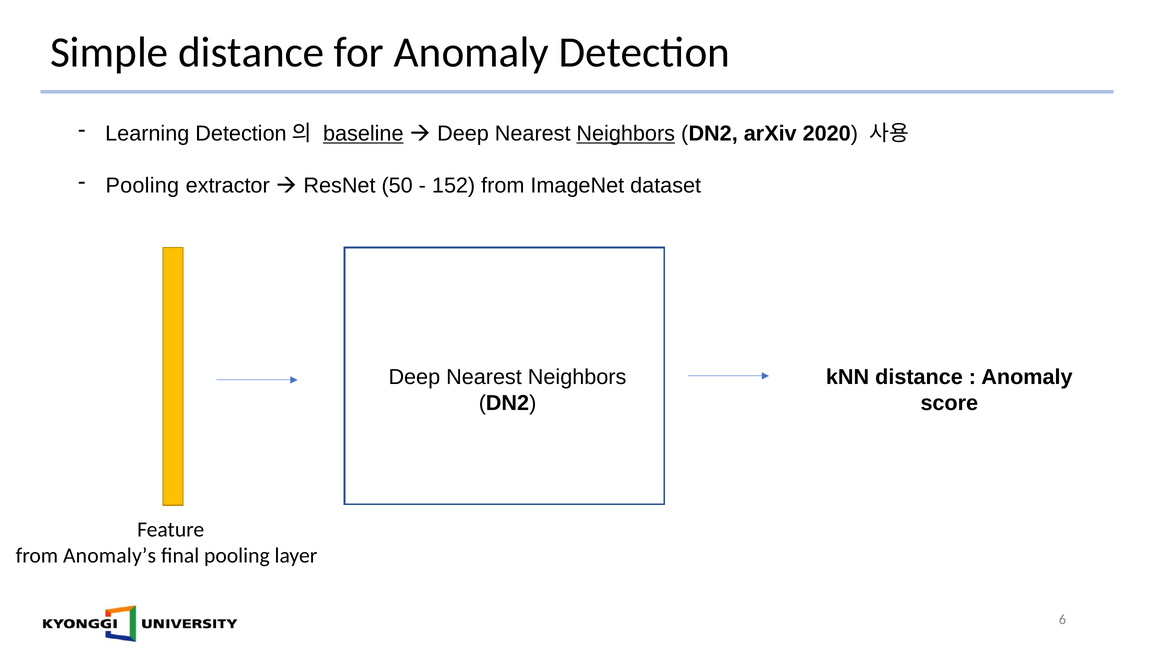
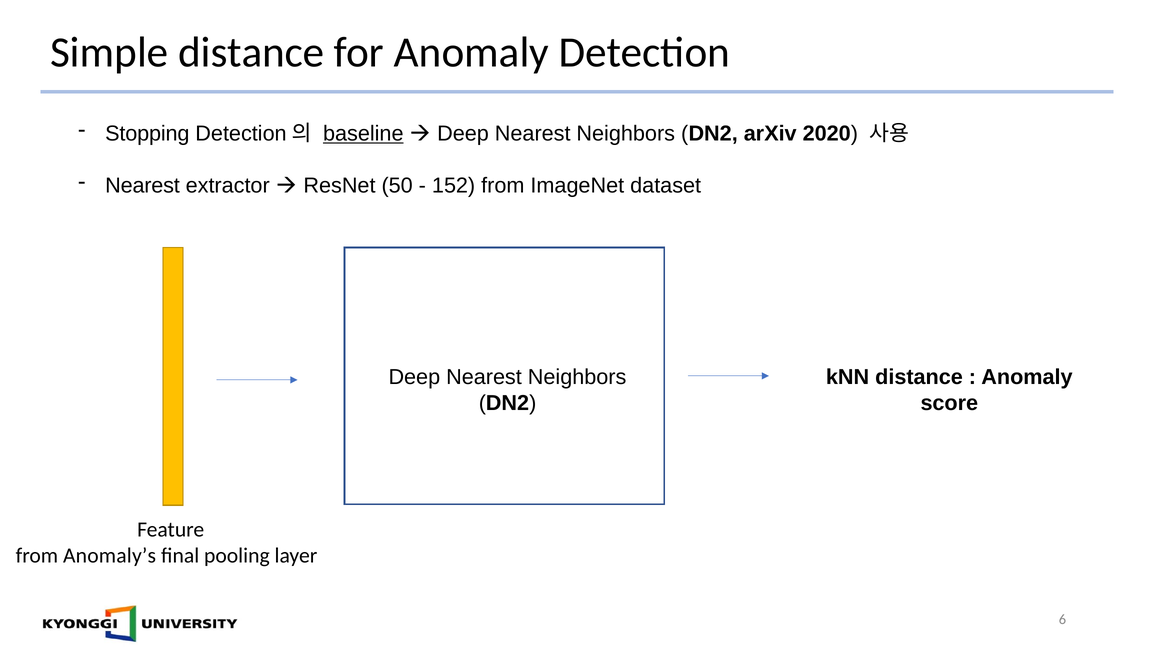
Learning: Learning -> Stopping
Neighbors at (626, 134) underline: present -> none
Pooling at (142, 186): Pooling -> Nearest
